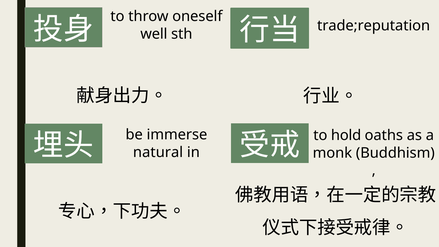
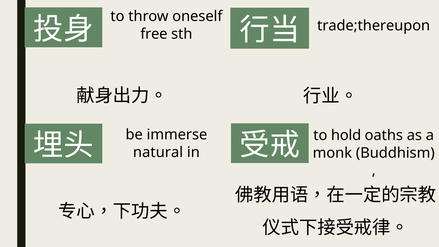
trade;reputation: trade;reputation -> trade;thereupon
well: well -> free
